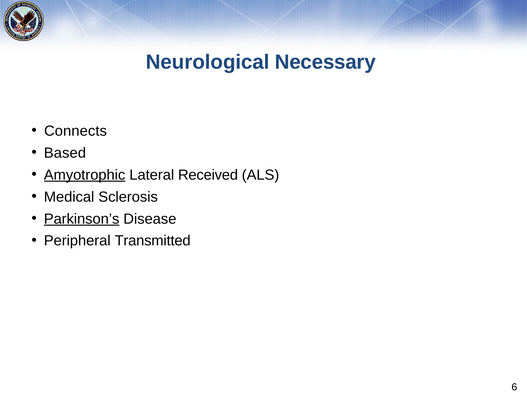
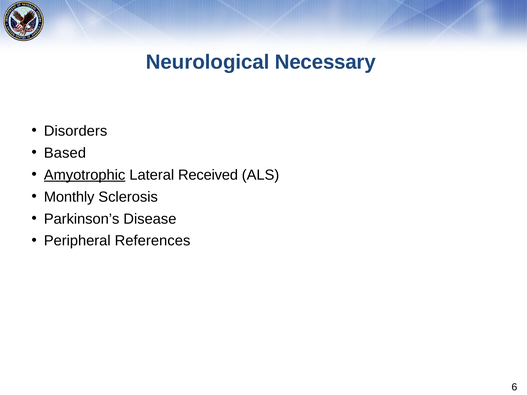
Connects: Connects -> Disorders
Medical: Medical -> Monthly
Parkinson’s underline: present -> none
Transmitted: Transmitted -> References
